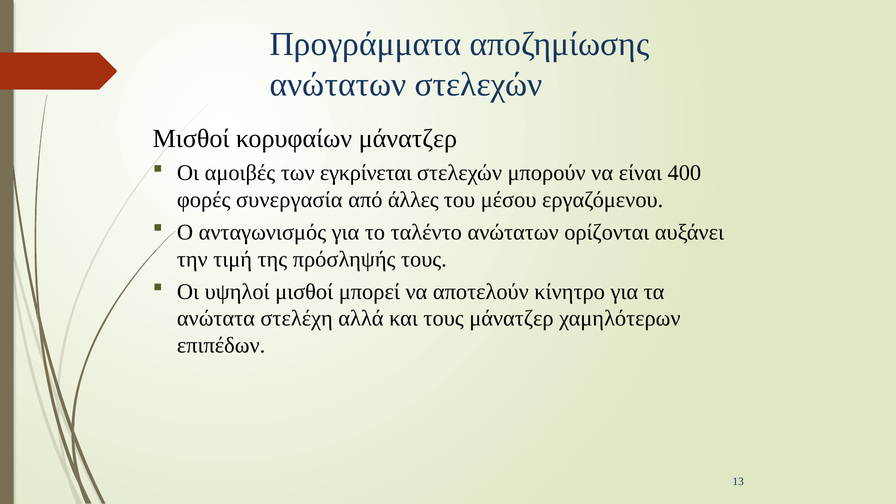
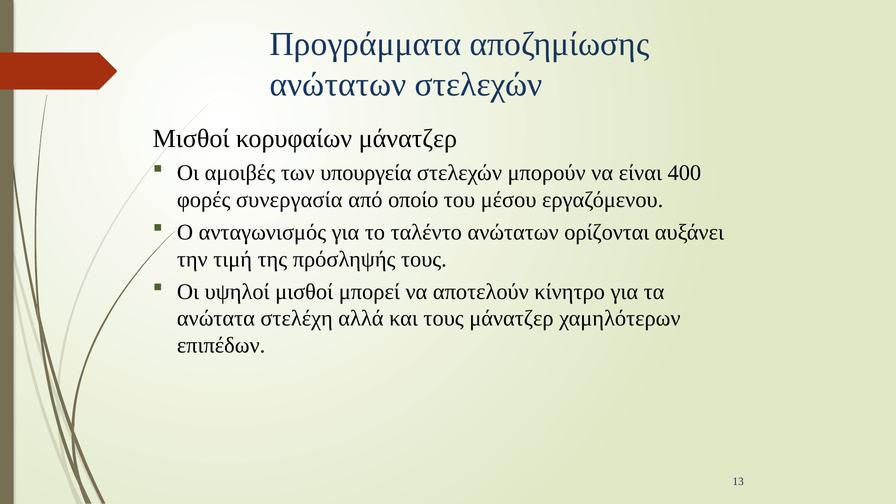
εγκρίνεται: εγκρίνεται -> υπουργεία
άλλες: άλλες -> οποίο
